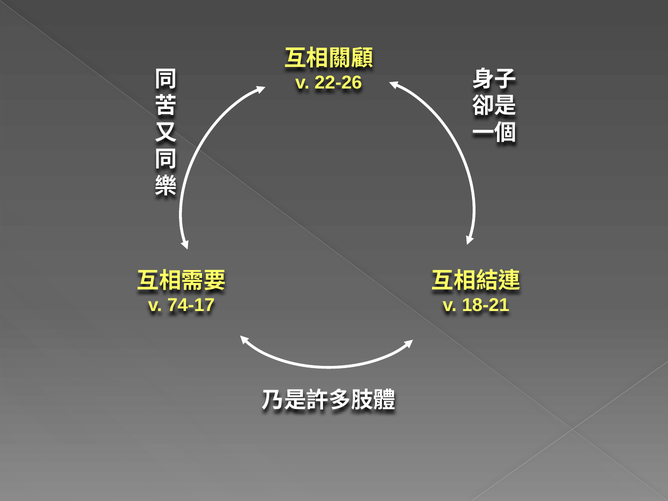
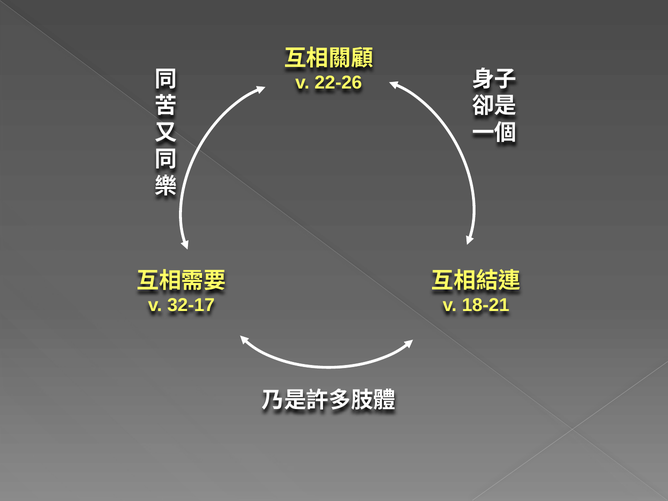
74-17: 74-17 -> 32-17
